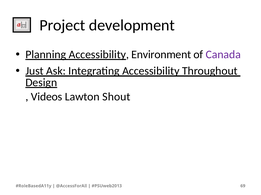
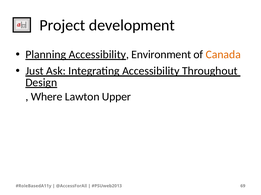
Canada colour: purple -> orange
Videos: Videos -> Where
Shout: Shout -> Upper
